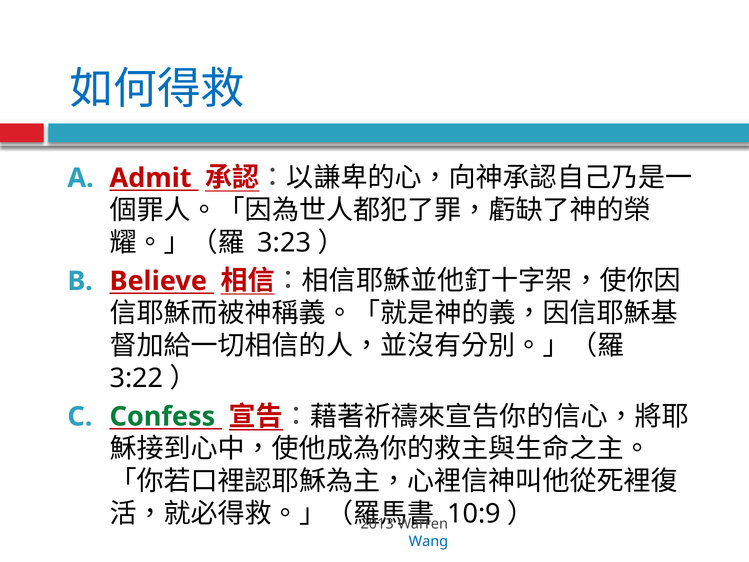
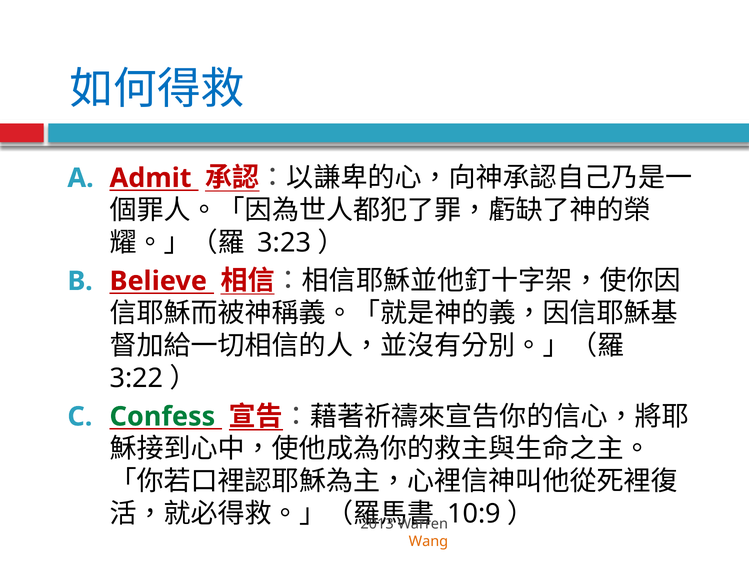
Wang colour: blue -> orange
